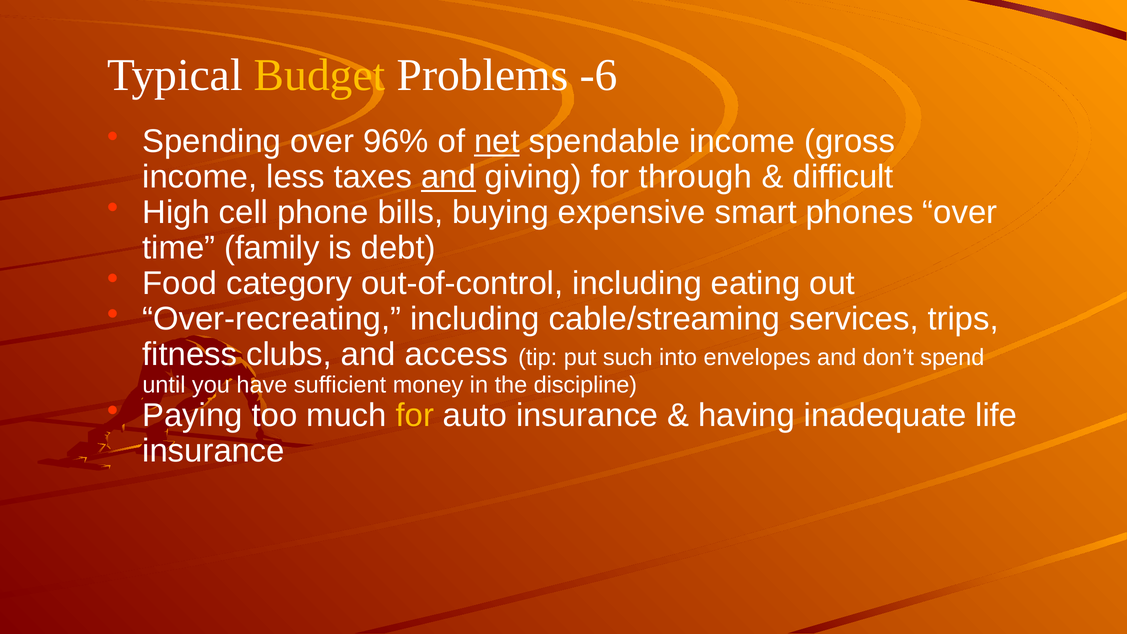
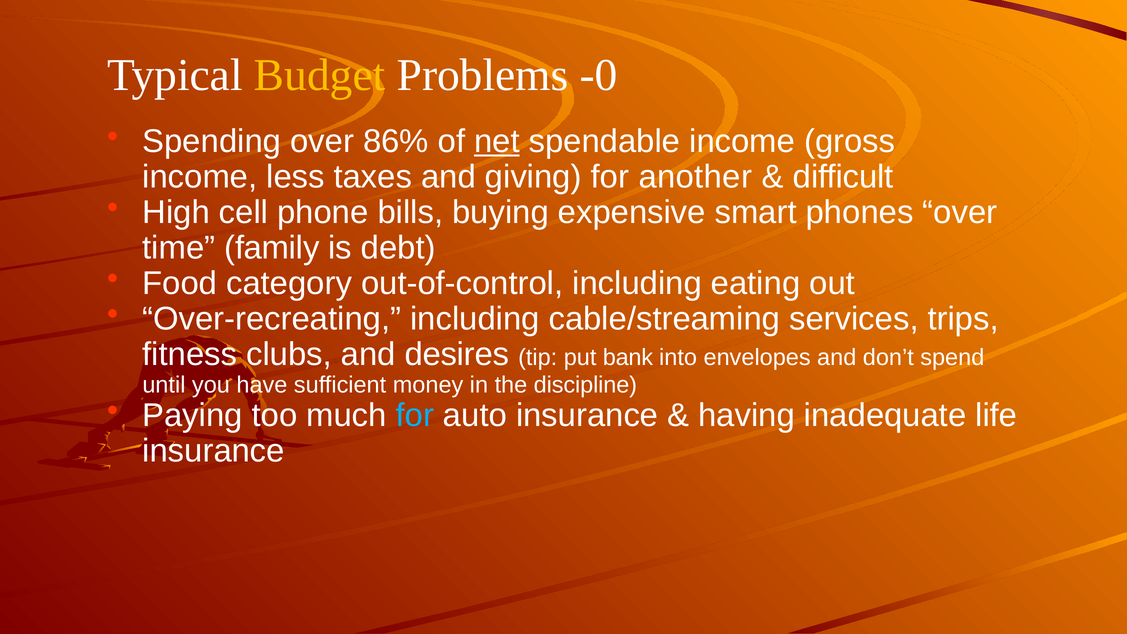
-6: -6 -> -0
96%: 96% -> 86%
and at (449, 177) underline: present -> none
through: through -> another
access: access -> desires
such: such -> bank
for at (415, 415) colour: yellow -> light blue
